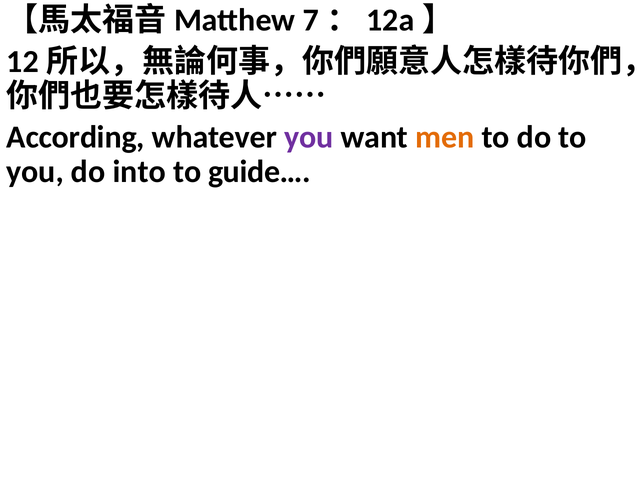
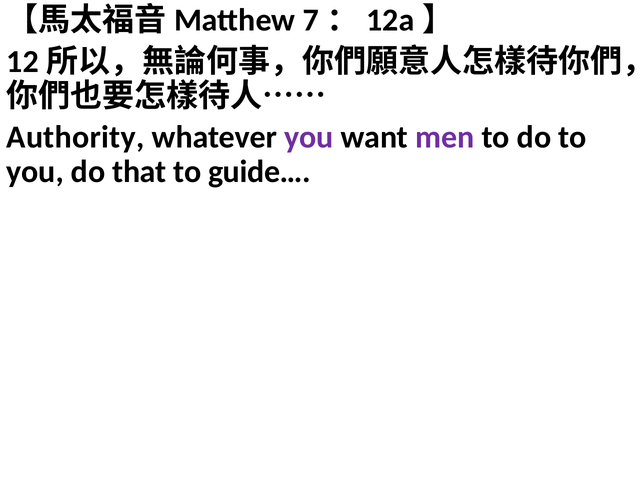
According: According -> Authority
men colour: orange -> purple
into: into -> that
